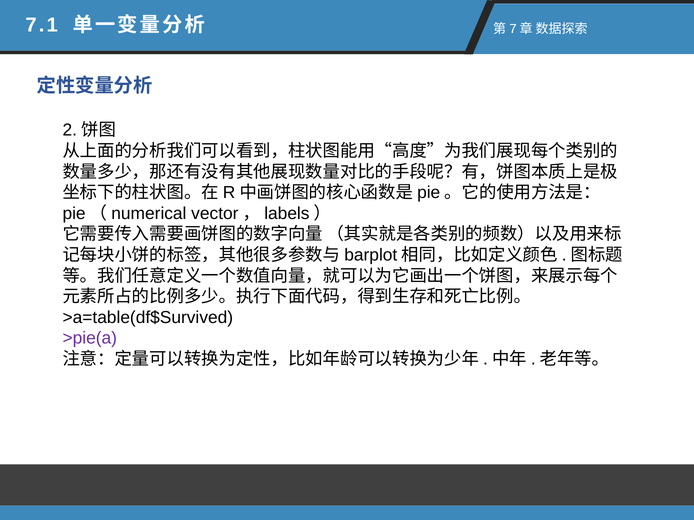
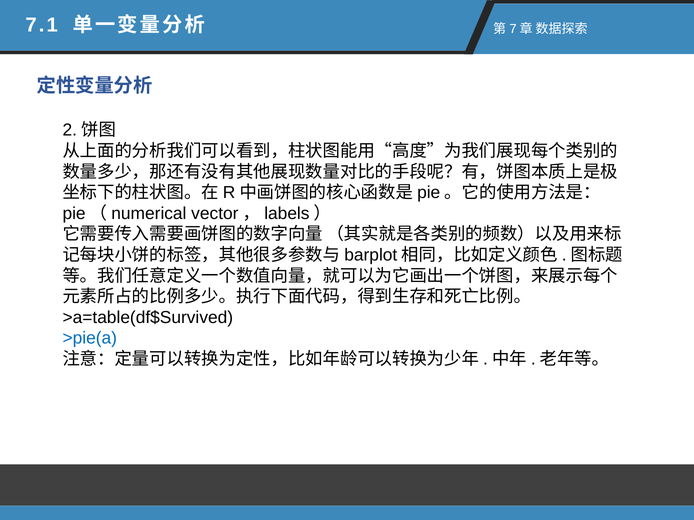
>pie(a colour: purple -> blue
